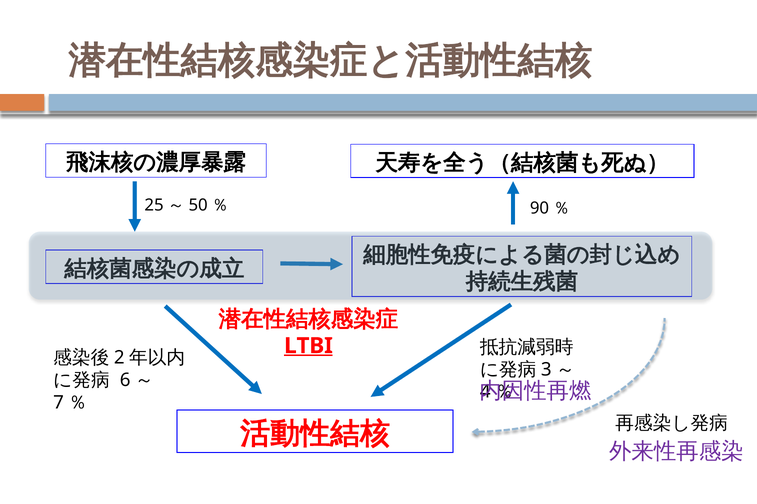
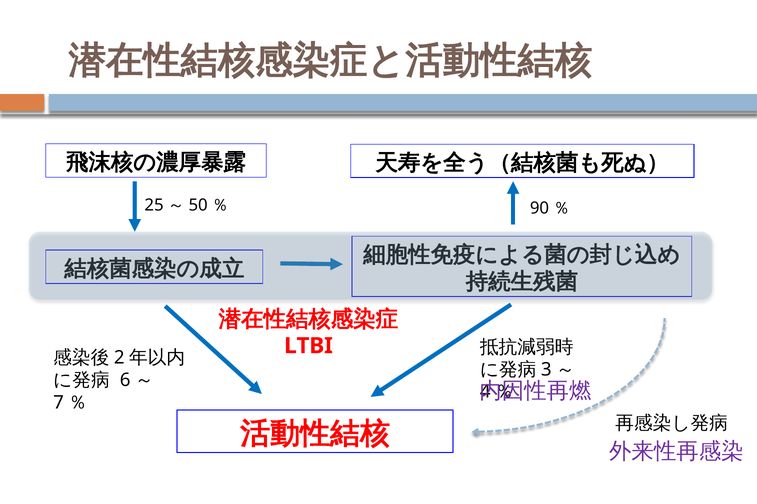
LTBI underline: present -> none
